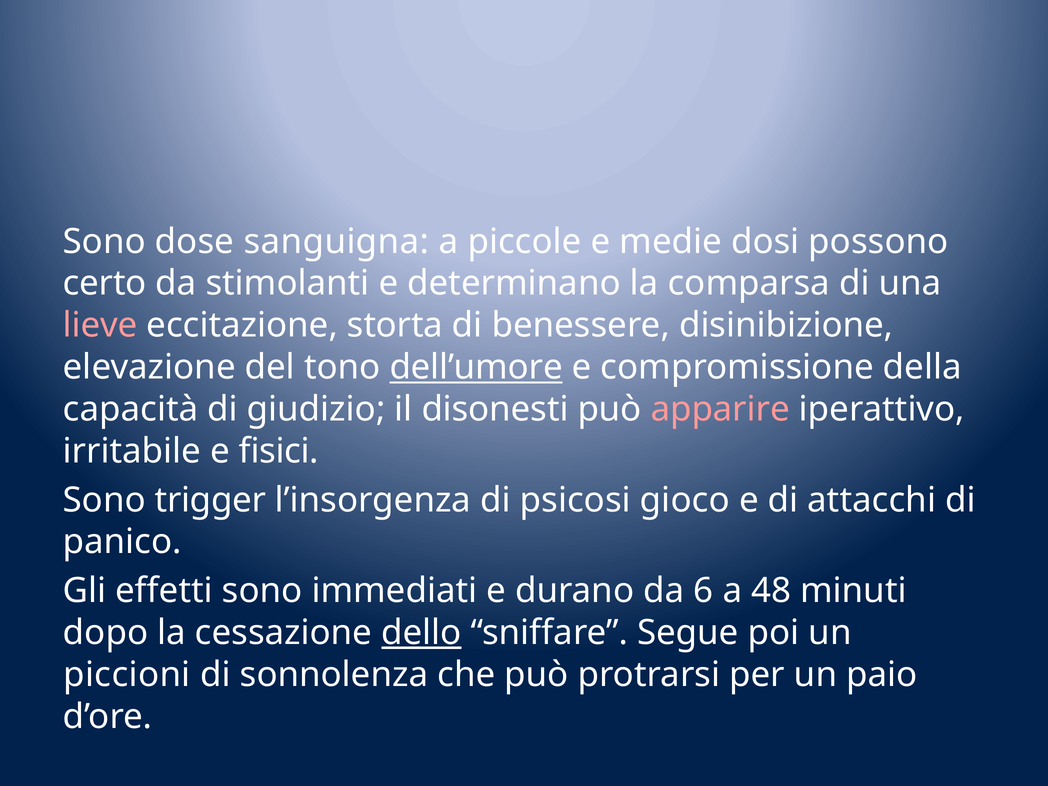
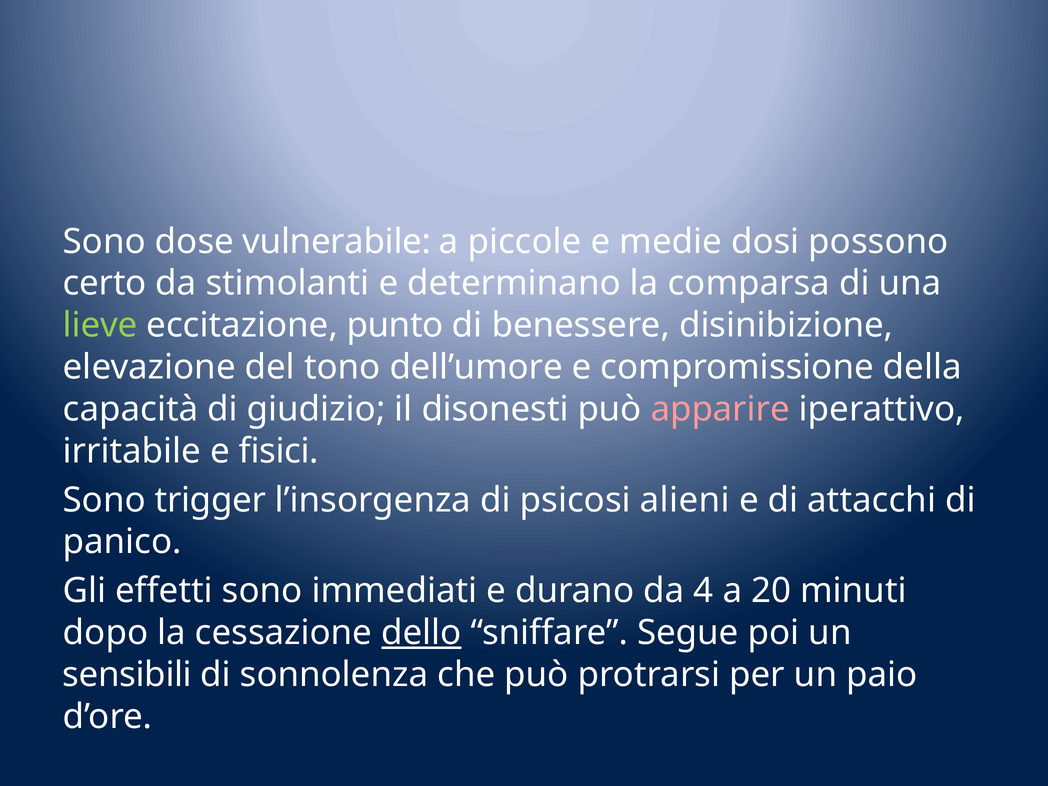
sanguigna: sanguigna -> vulnerabile
lieve colour: pink -> light green
storta: storta -> punto
dell’umore underline: present -> none
gioco: gioco -> alieni
6: 6 -> 4
48: 48 -> 20
piccioni: piccioni -> sensibili
